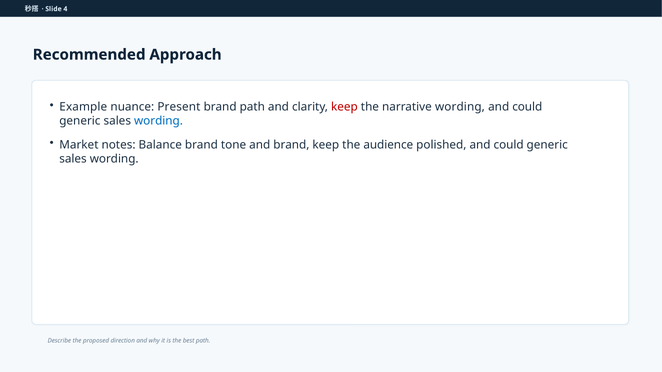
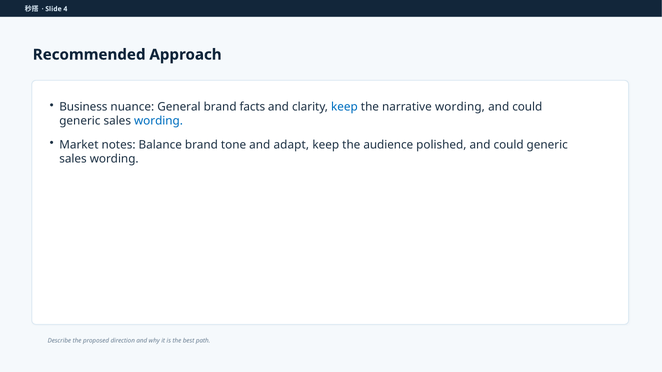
Example: Example -> Business
Present: Present -> General
brand path: path -> facts
keep at (344, 107) colour: red -> blue
and brand: brand -> adapt
